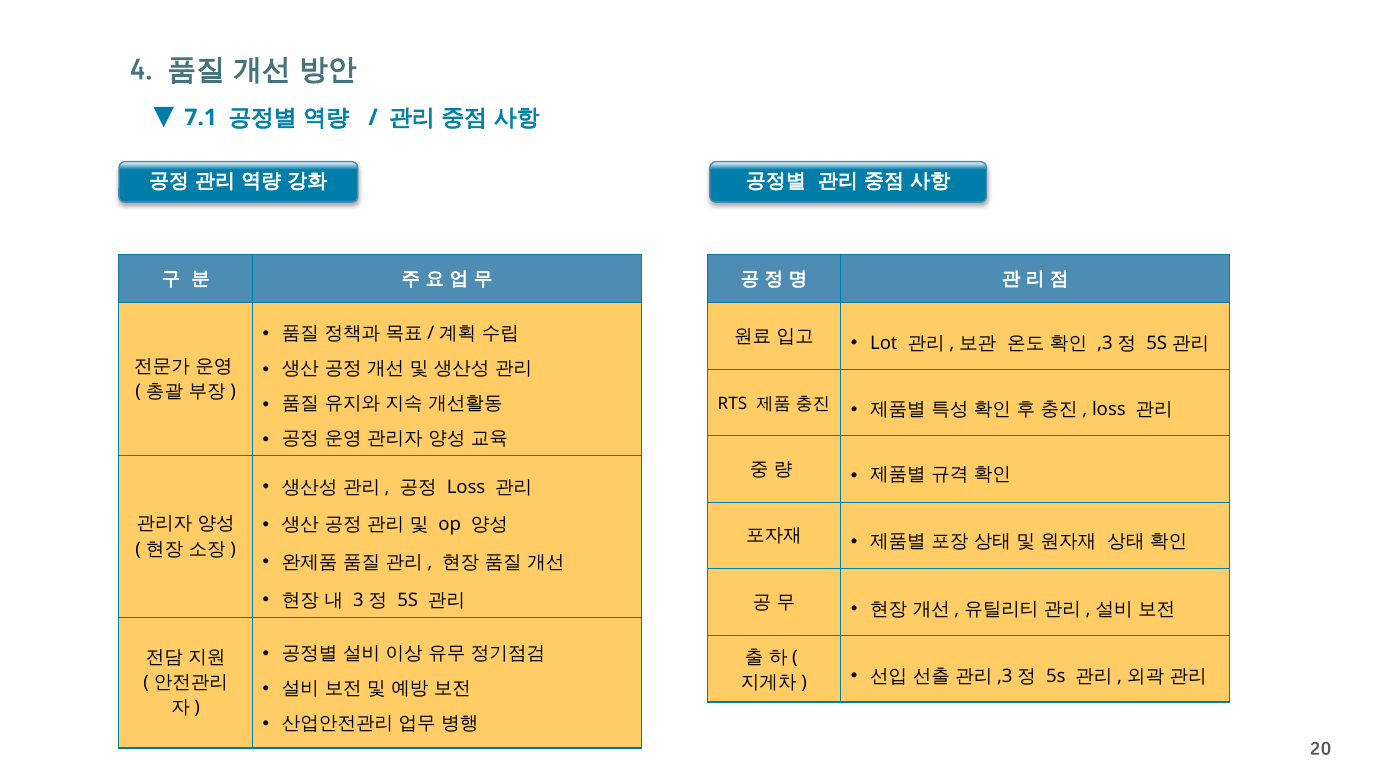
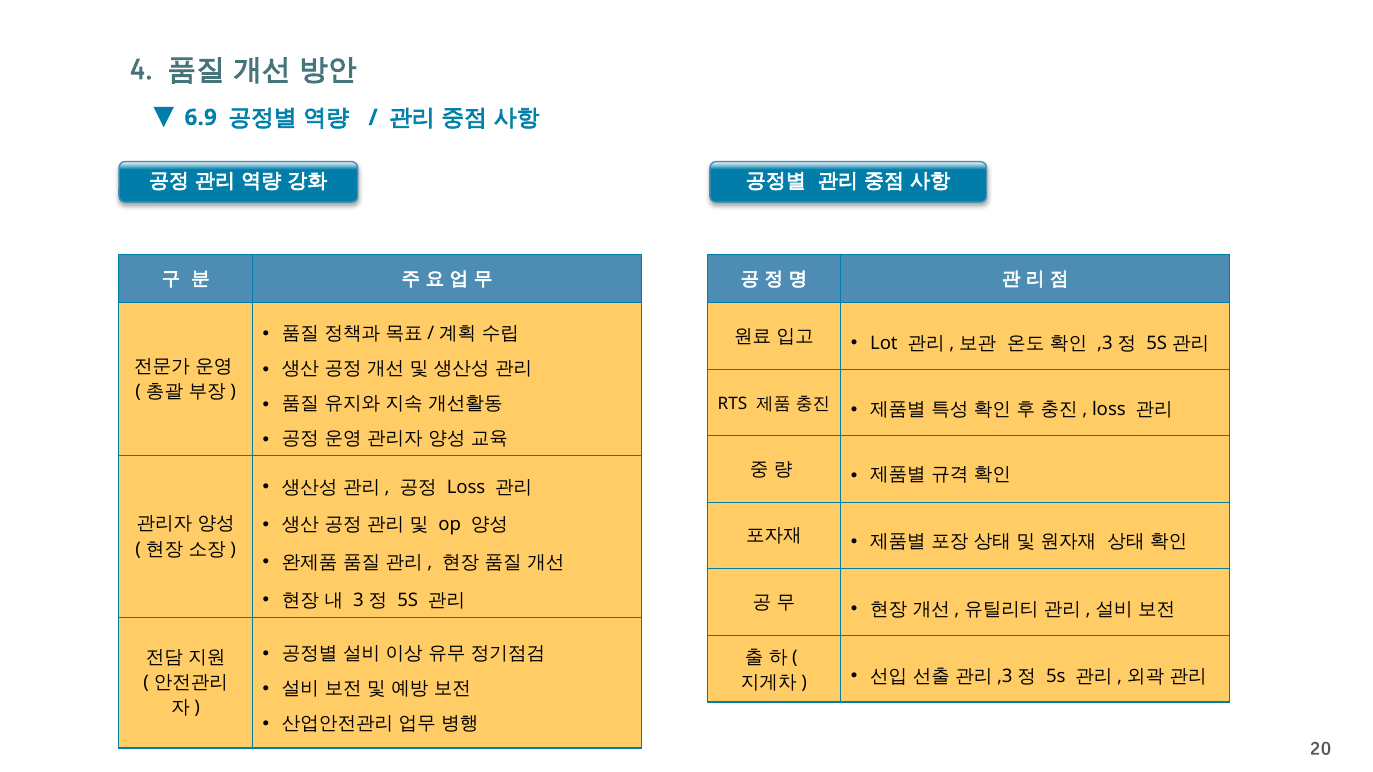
7.1: 7.1 -> 6.9
